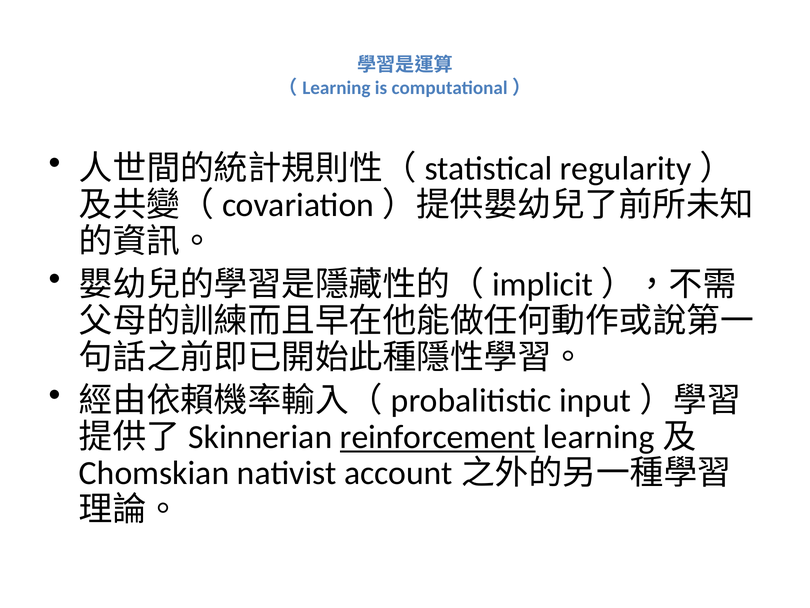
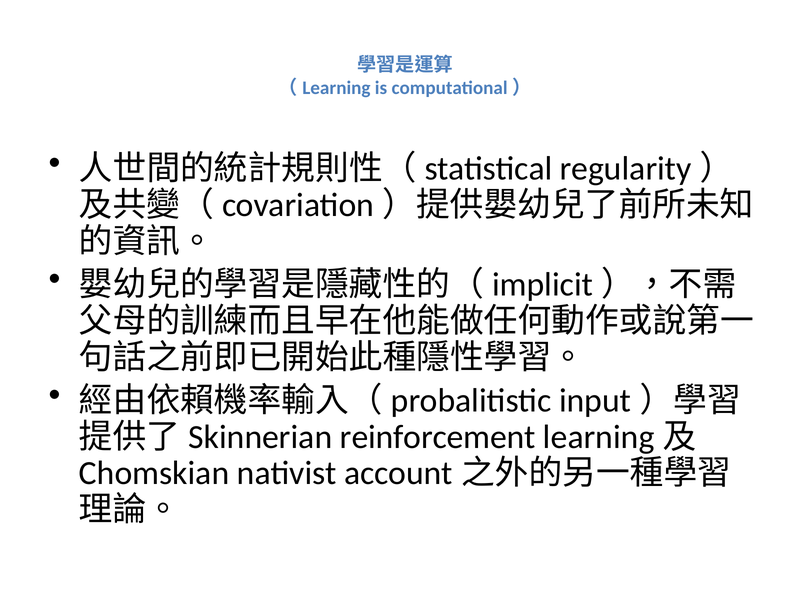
reinforcement underline: present -> none
